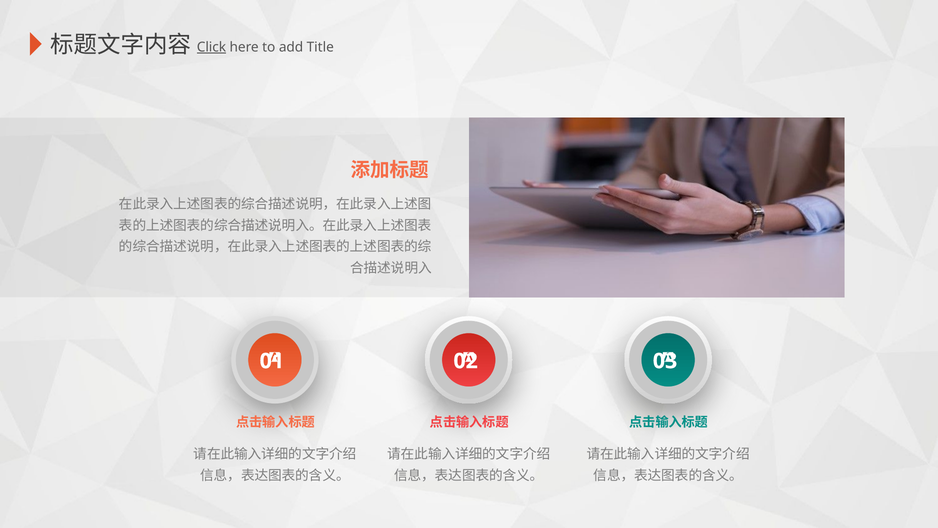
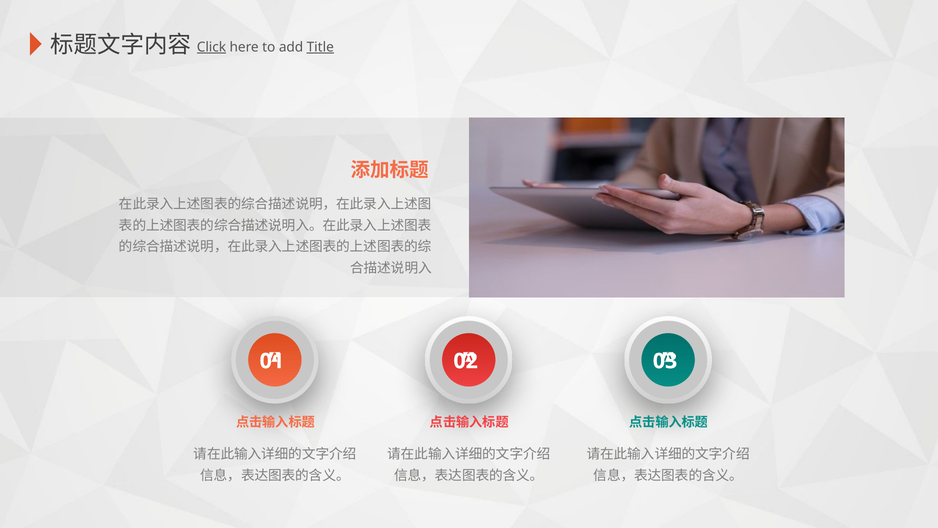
Title underline: none -> present
